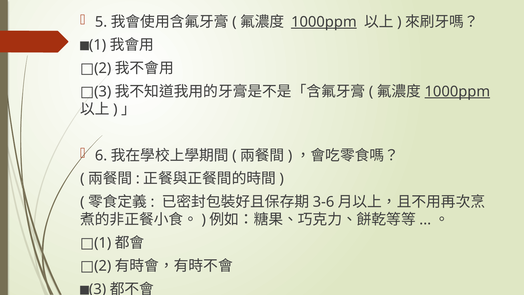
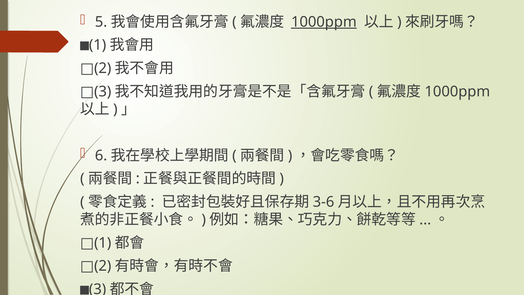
1000ppm at (457, 91) underline: present -> none
